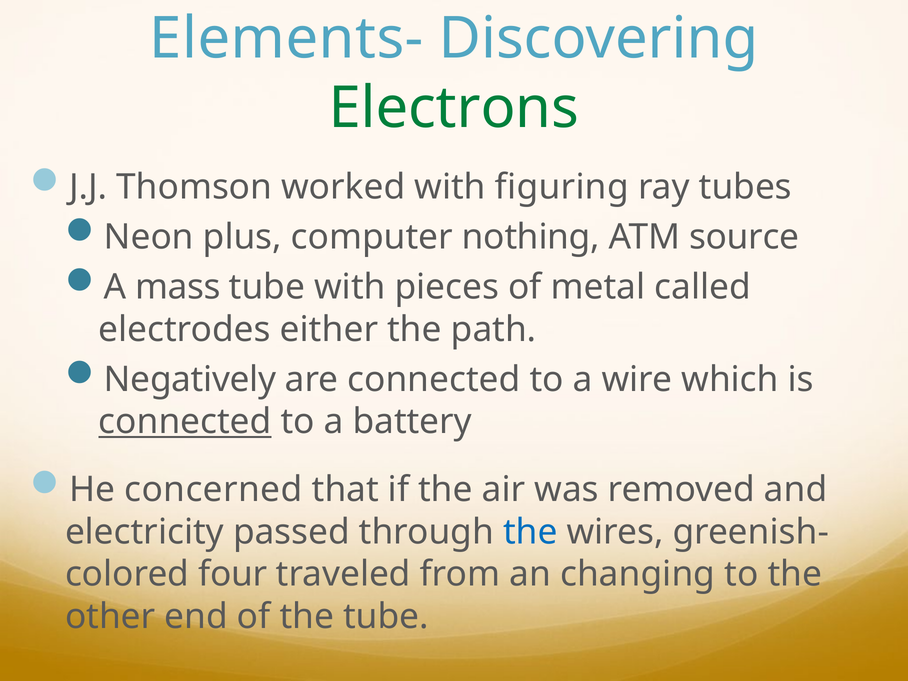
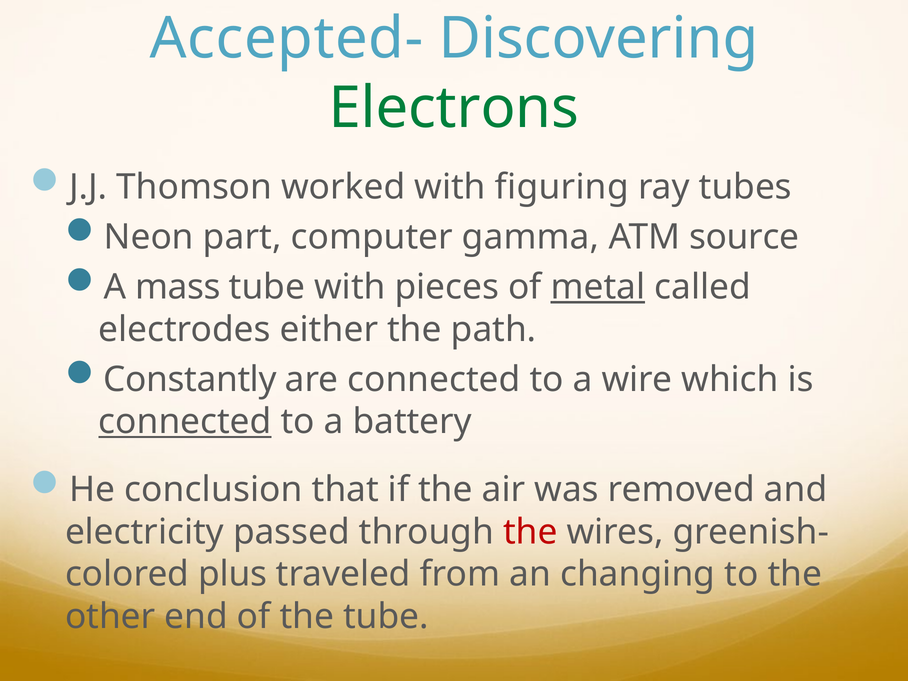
Elements-: Elements- -> Accepted-
plus: plus -> part
nothing: nothing -> gamma
metal underline: none -> present
Negatively: Negatively -> Constantly
concerned: concerned -> conclusion
the at (530, 532) colour: blue -> red
four: four -> plus
